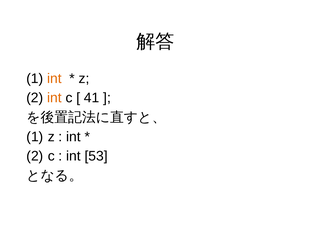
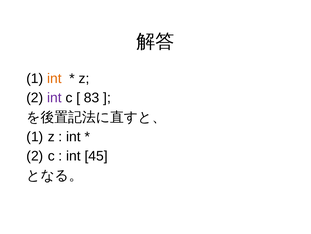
int at (54, 98) colour: orange -> purple
41: 41 -> 83
53: 53 -> 45
